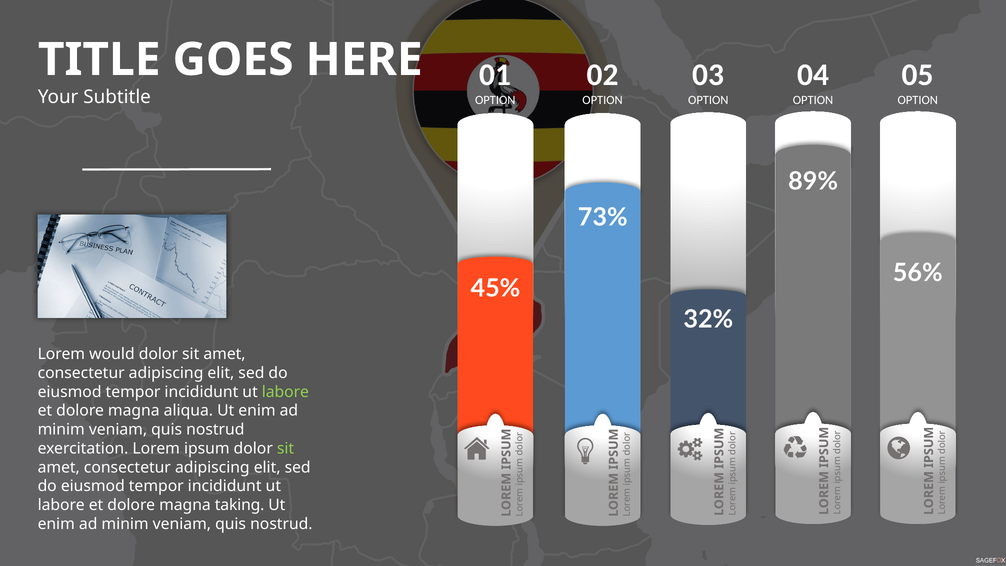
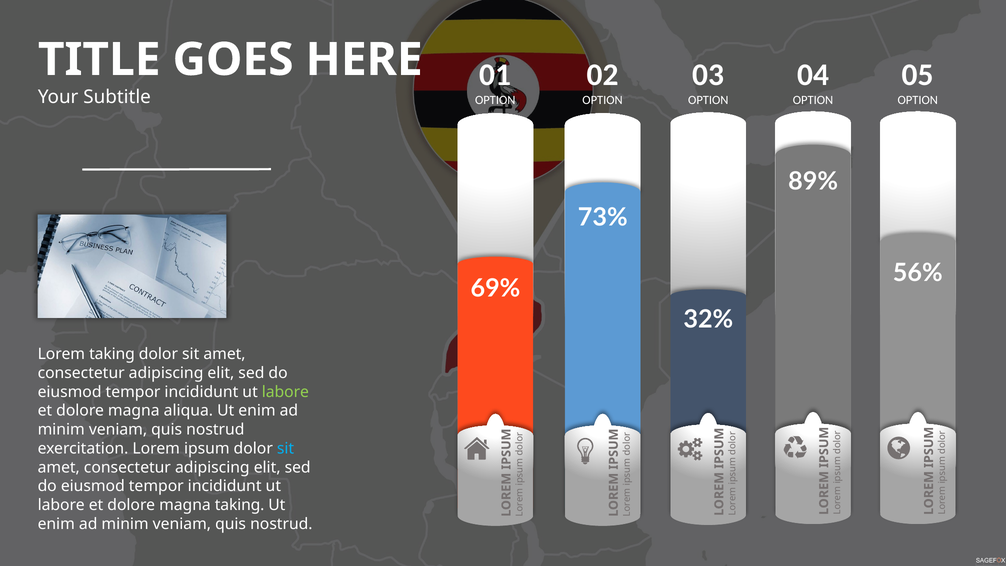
45%: 45% -> 69%
Lorem would: would -> taking
sit at (286, 448) colour: light green -> light blue
